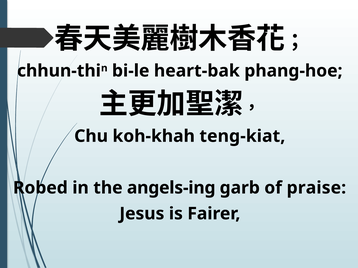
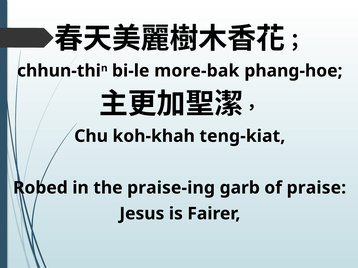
heart-bak: heart-bak -> more-bak
angels-ing: angels-ing -> praise-ing
